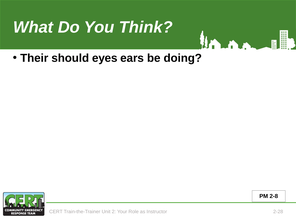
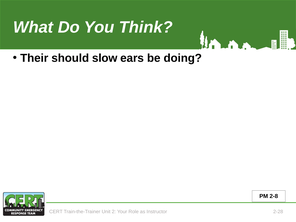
eyes: eyes -> slow
